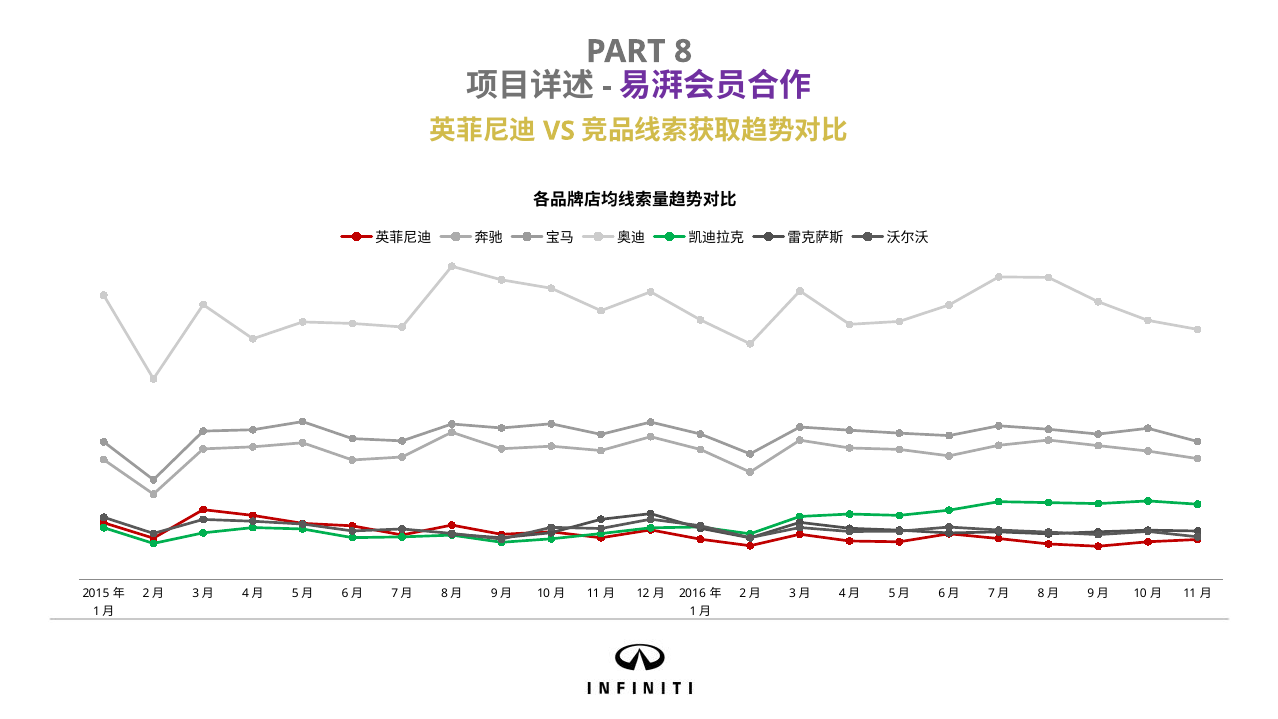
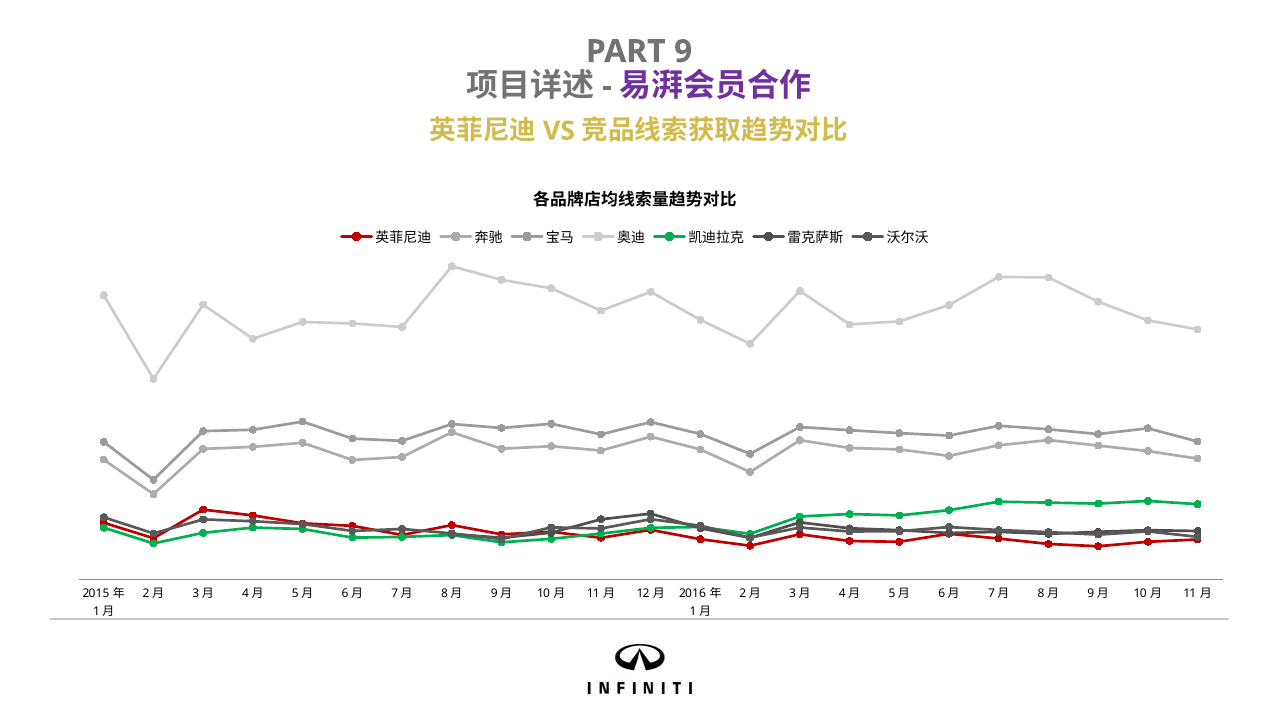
8: 8 -> 9
